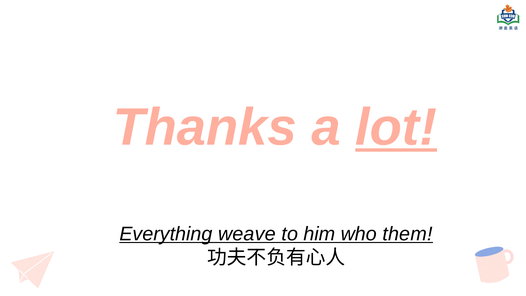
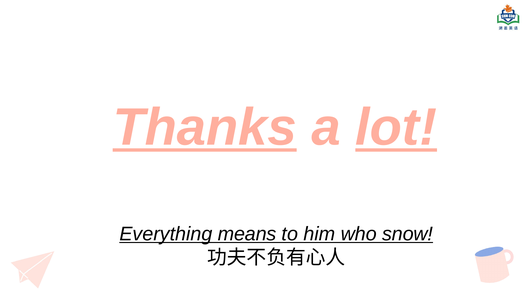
Thanks underline: none -> present
weave: weave -> means
them: them -> snow
